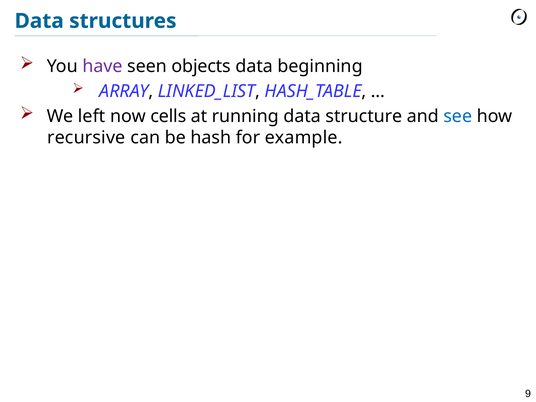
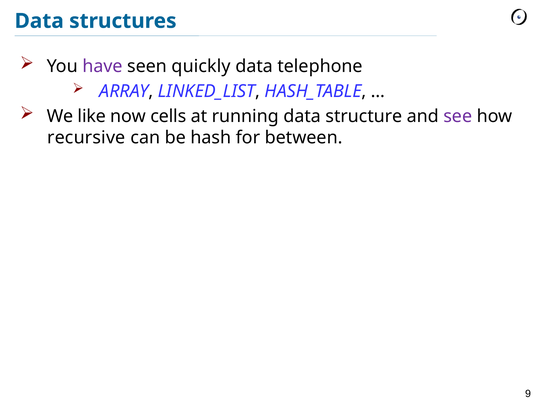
objects: objects -> quickly
beginning: beginning -> telephone
left: left -> like
see colour: blue -> purple
example: example -> between
